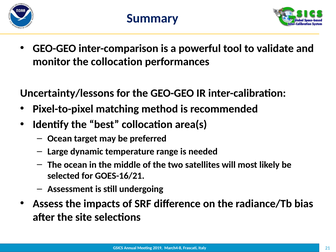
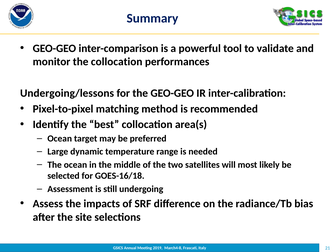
Uncertainty/lessons: Uncertainty/lessons -> Undergoing/lessons
GOES-16/21: GOES-16/21 -> GOES-16/18
